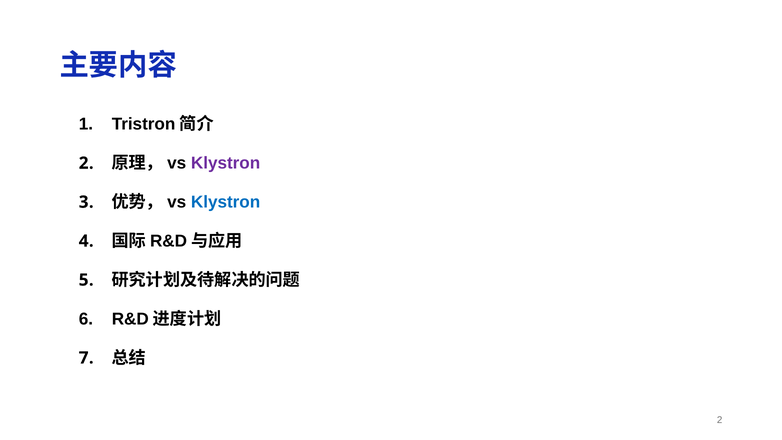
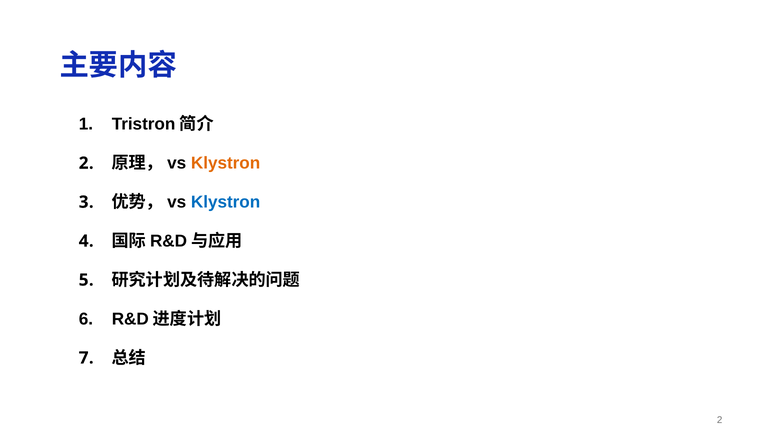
Klystron at (226, 163) colour: purple -> orange
